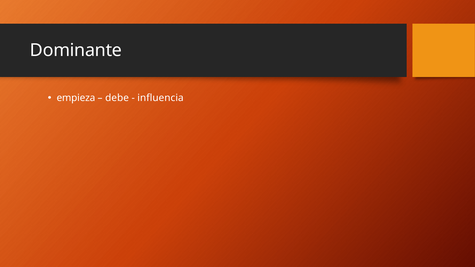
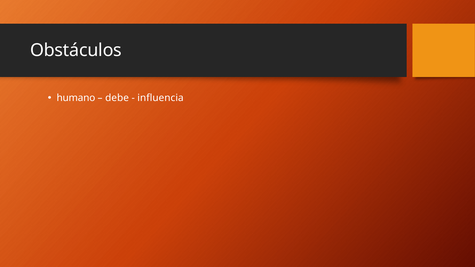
Dominante: Dominante -> Obstáculos
empieza: empieza -> humano
